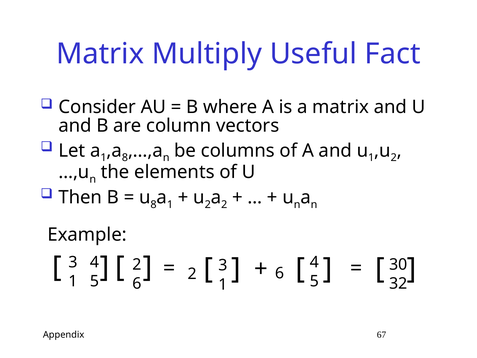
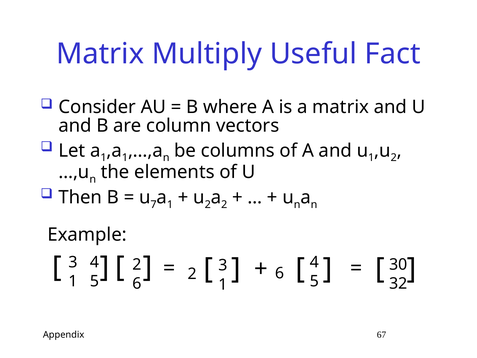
8 at (125, 158): 8 -> 1
u 8: 8 -> 7
